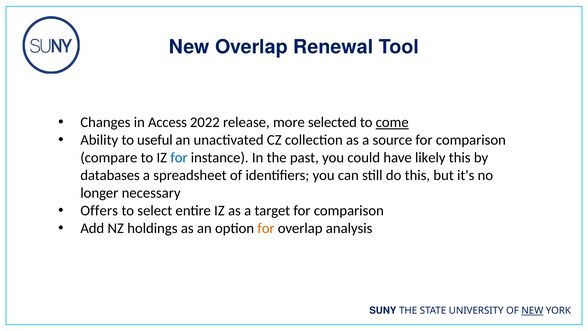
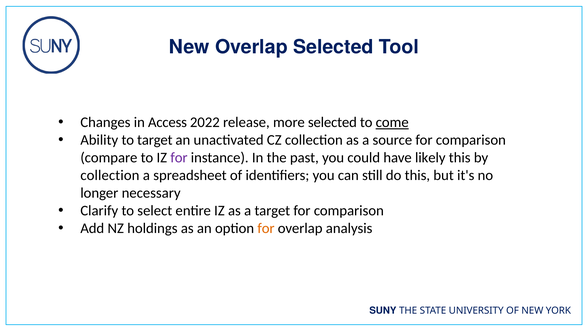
Overlap Renewal: Renewal -> Selected
to useful: useful -> target
for at (179, 158) colour: blue -> purple
databases at (110, 175): databases -> collection
Offers: Offers -> Clarify
NEW at (532, 310) underline: present -> none
